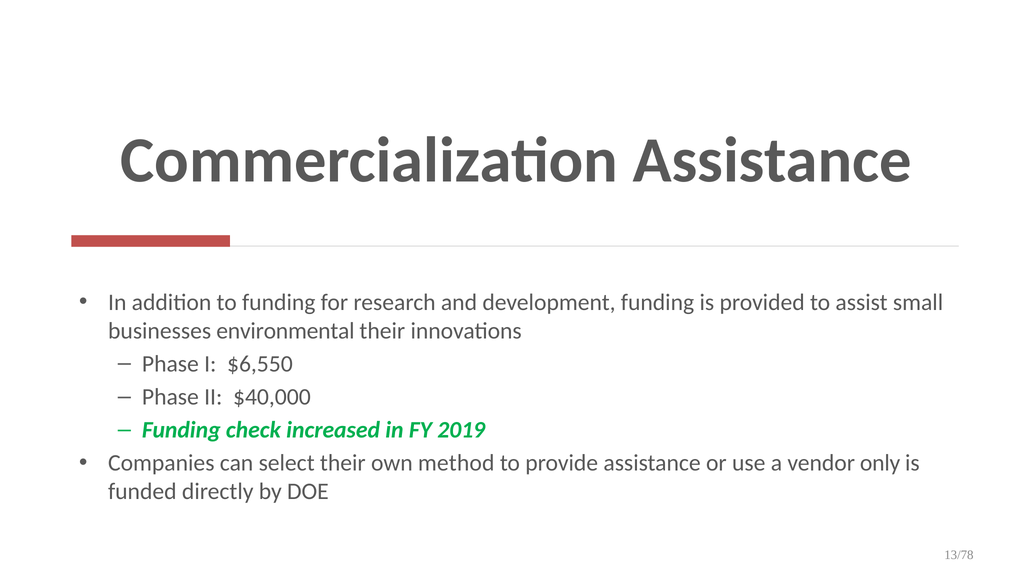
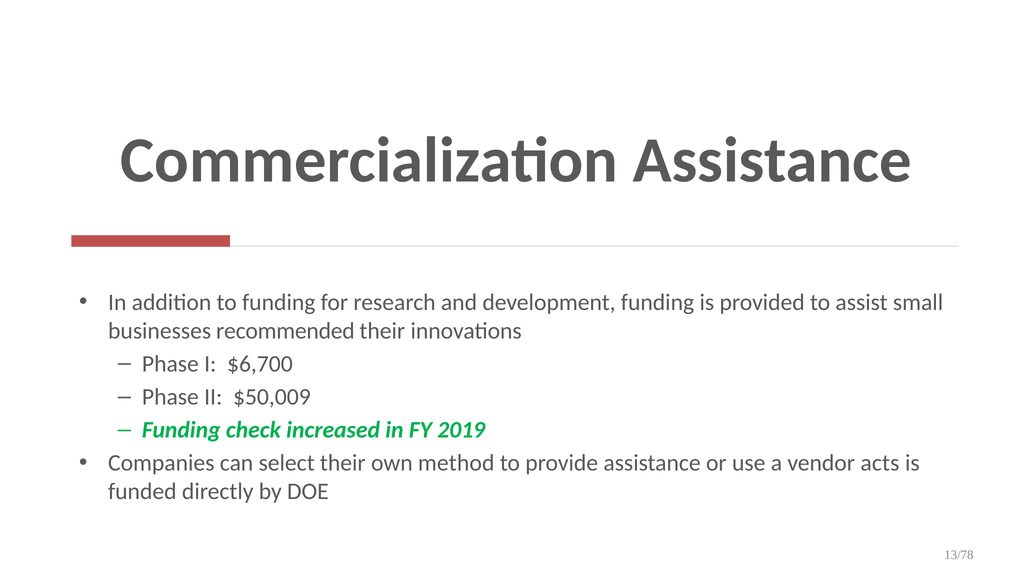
environmental: environmental -> recommended
$6,550: $6,550 -> $6,700
$40,000: $40,000 -> $50,009
only: only -> acts
